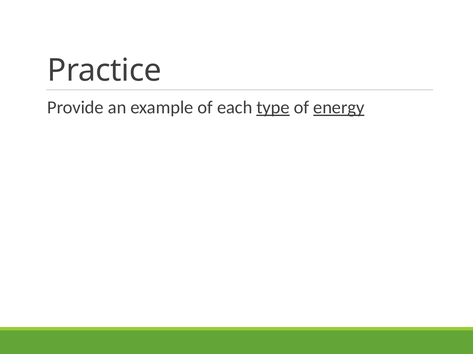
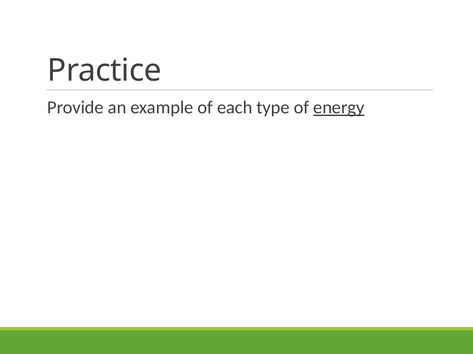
type underline: present -> none
